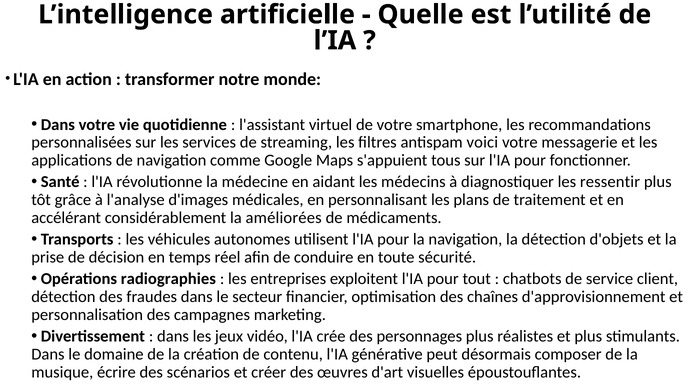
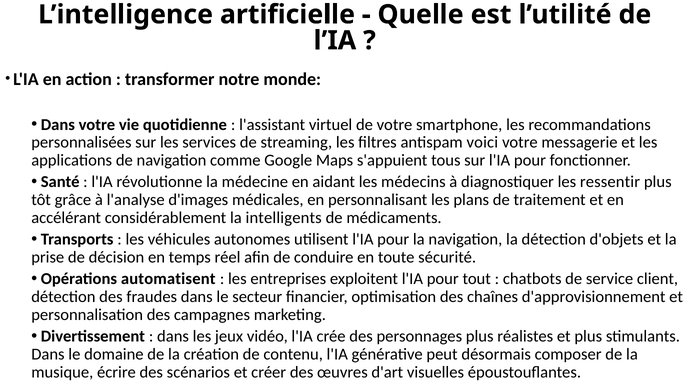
améliorées: améliorées -> intelligents
radiographies: radiographies -> automatisent
